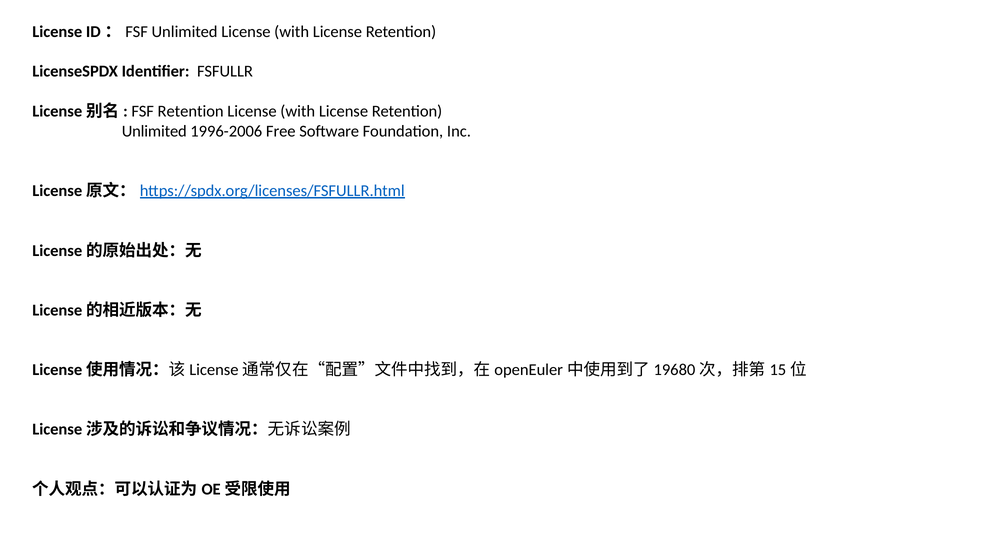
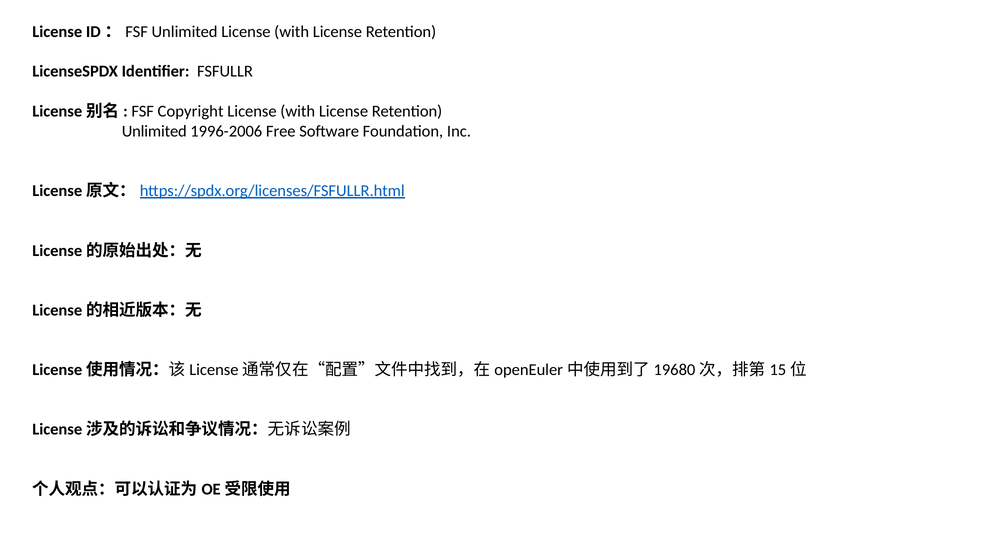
FSF Retention: Retention -> Copyright
